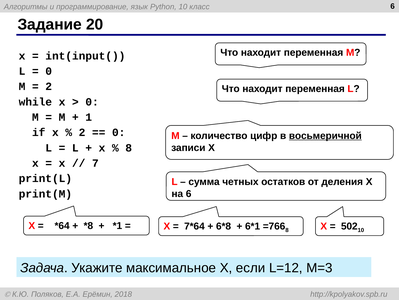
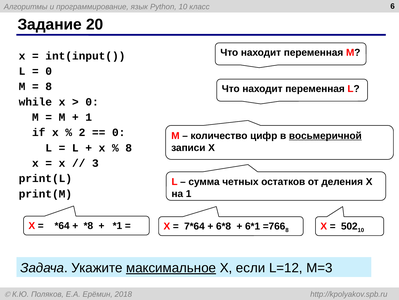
2 at (49, 86): 2 -> 8
7: 7 -> 3
на 6: 6 -> 1
максимальное underline: none -> present
